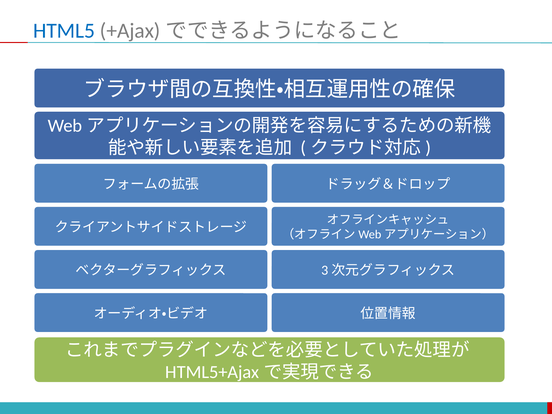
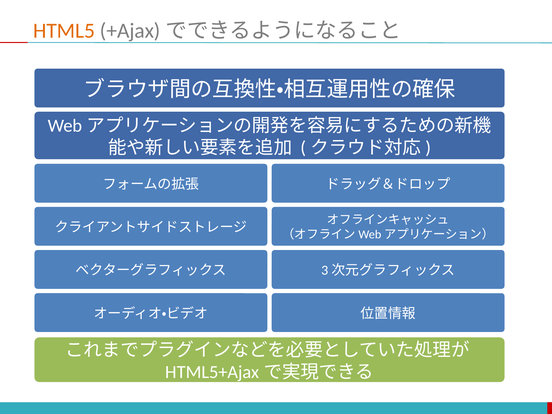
HTML5 colour: blue -> orange
